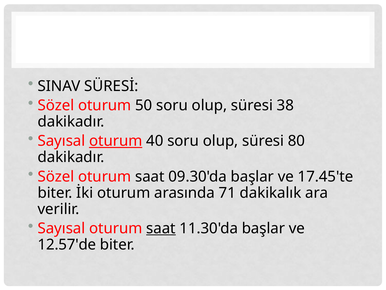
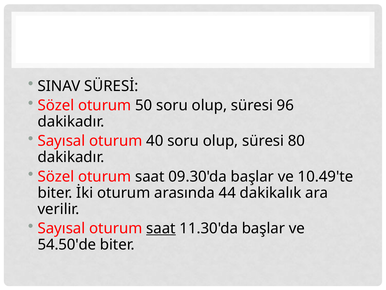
38: 38 -> 96
oturum at (116, 141) underline: present -> none
17.45'te: 17.45'te -> 10.49'te
71: 71 -> 44
12.57'de: 12.57'de -> 54.50'de
